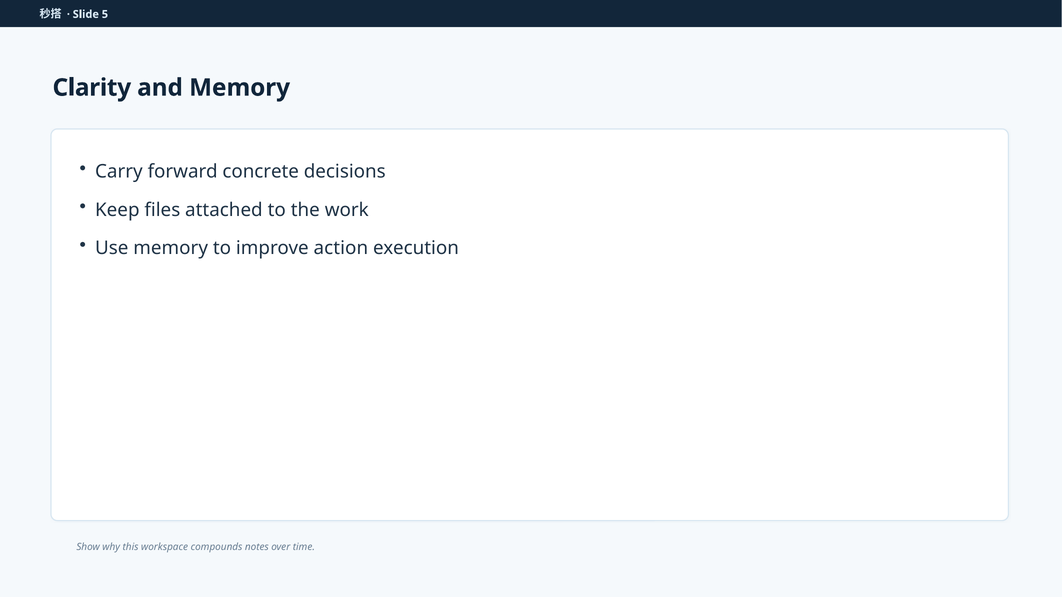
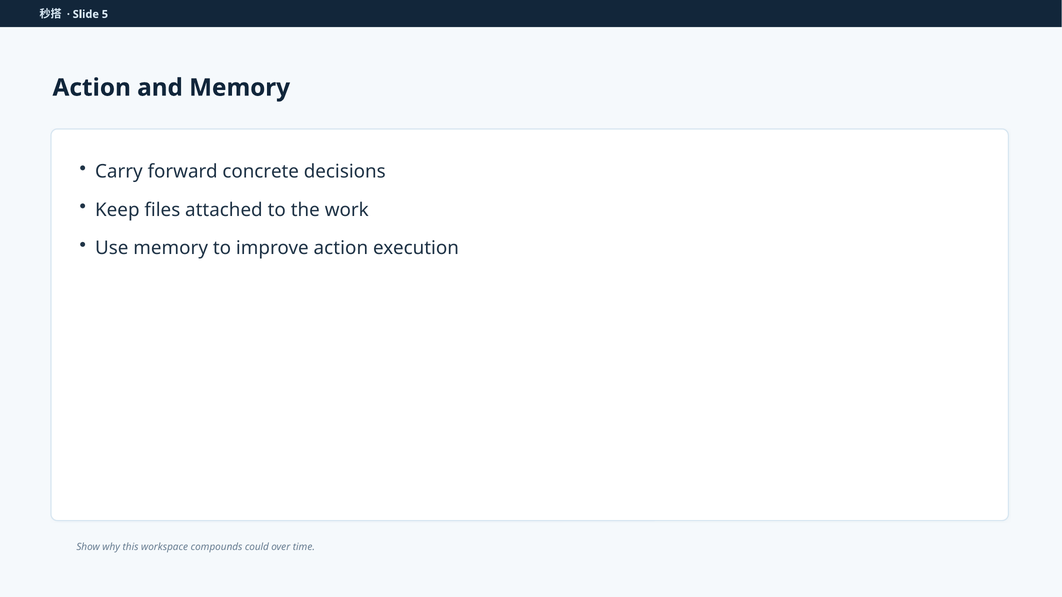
Clarity at (92, 88): Clarity -> Action
notes: notes -> could
